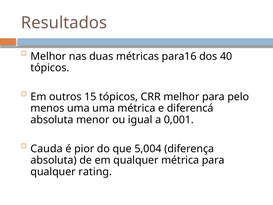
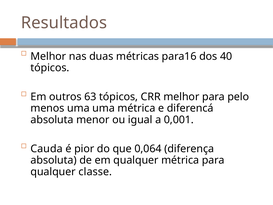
15: 15 -> 63
5,004: 5,004 -> 0,064
rating: rating -> classe
